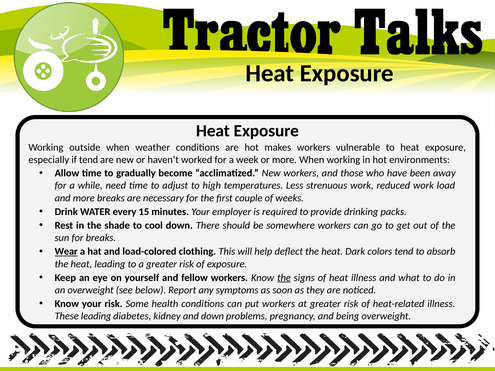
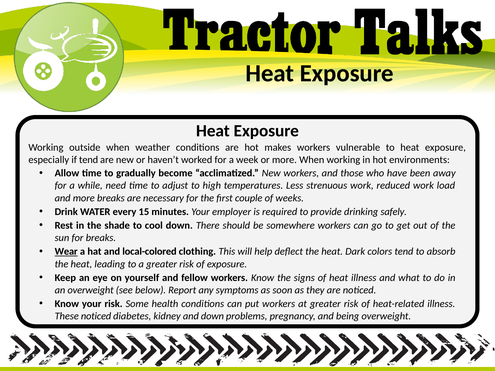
packs: packs -> safely
load-colored: load-colored -> local-colored
the at (284, 278) underline: present -> none
These leading: leading -> noticed
